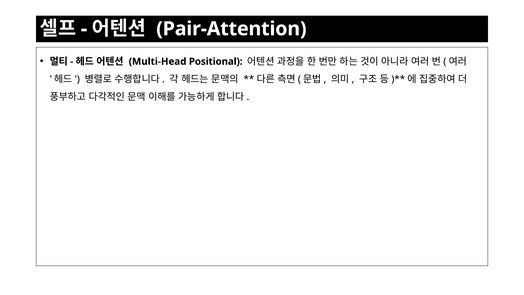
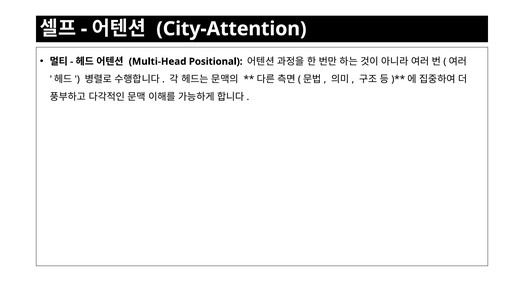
Pair-Attention: Pair-Attention -> City-Attention
